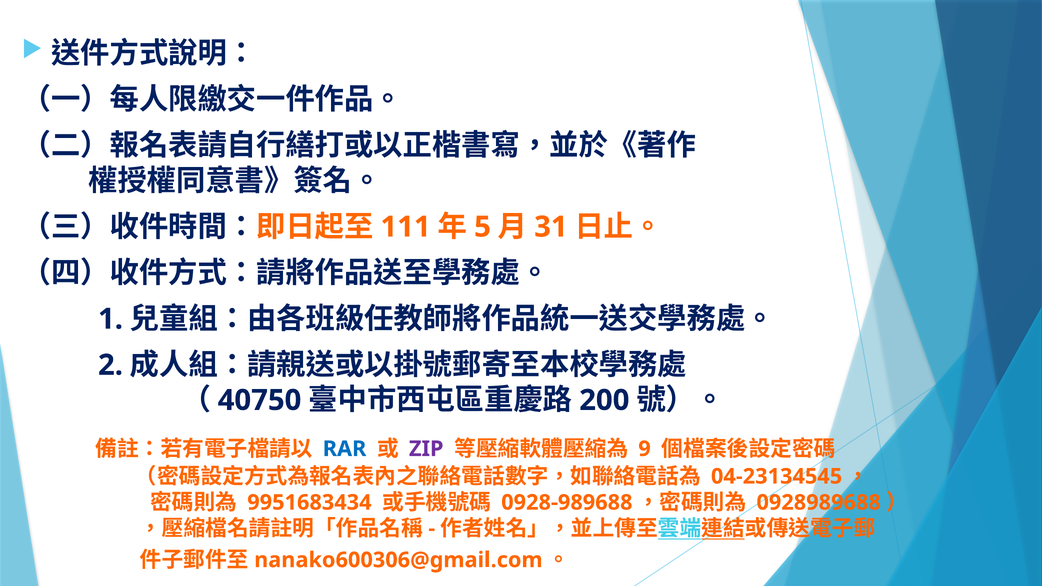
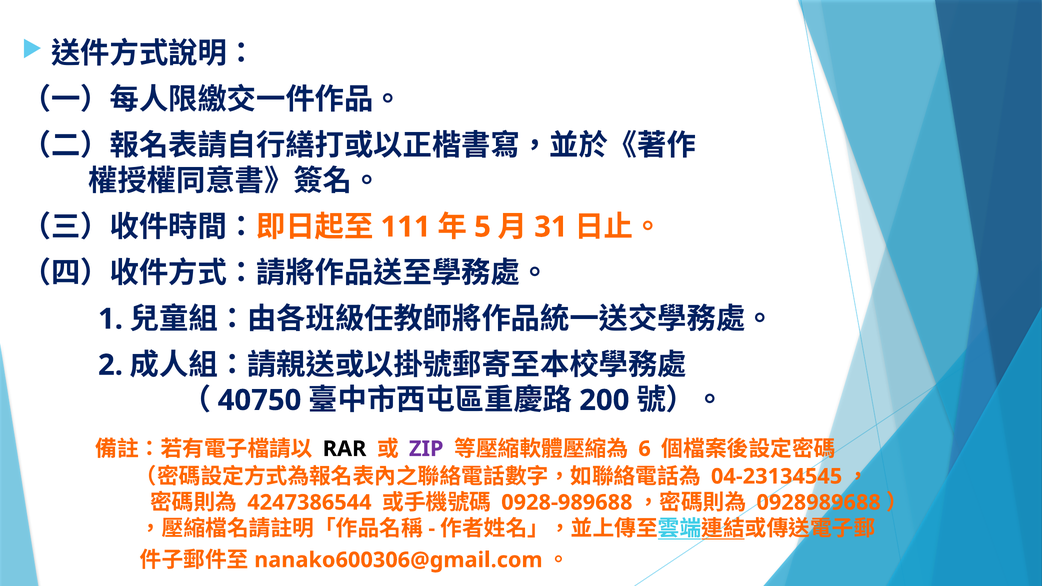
RAR colour: blue -> black
9: 9 -> 6
9951683434: 9951683434 -> 4247386544
